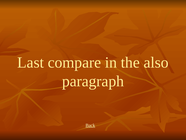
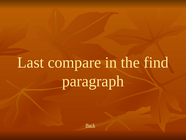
also: also -> find
